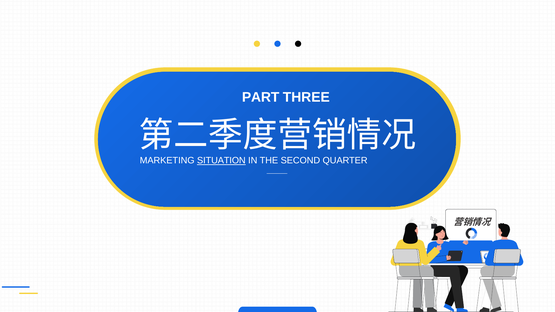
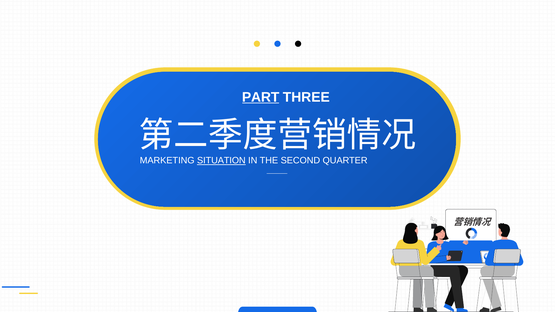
PART underline: none -> present
